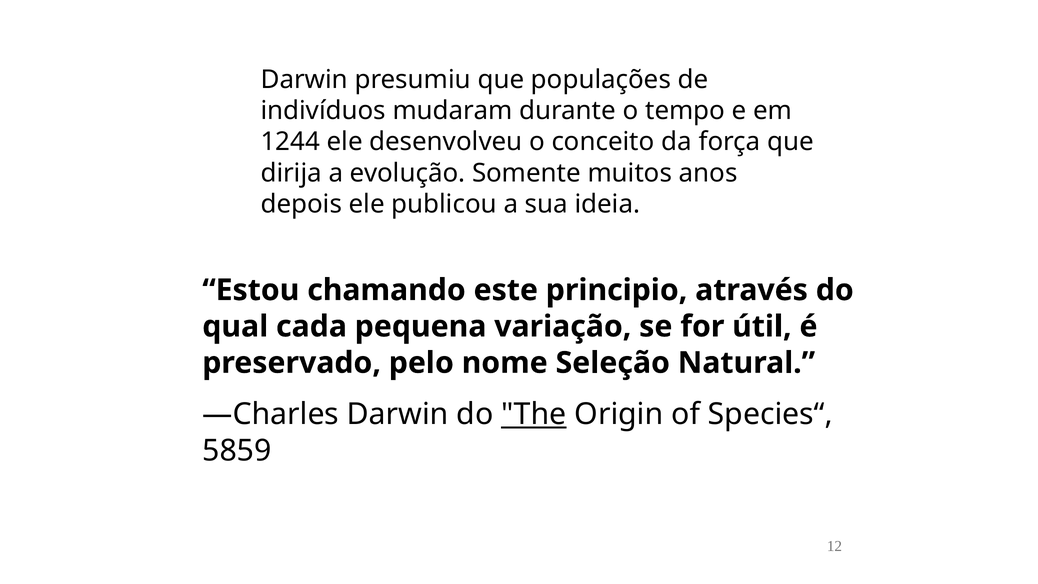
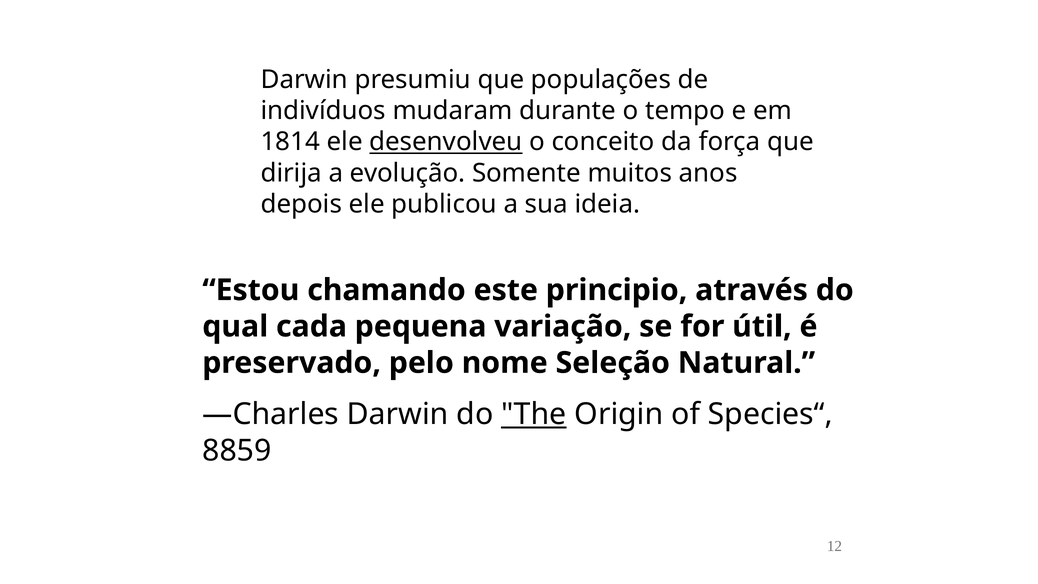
1244: 1244 -> 1814
desenvolveu underline: none -> present
5859: 5859 -> 8859
